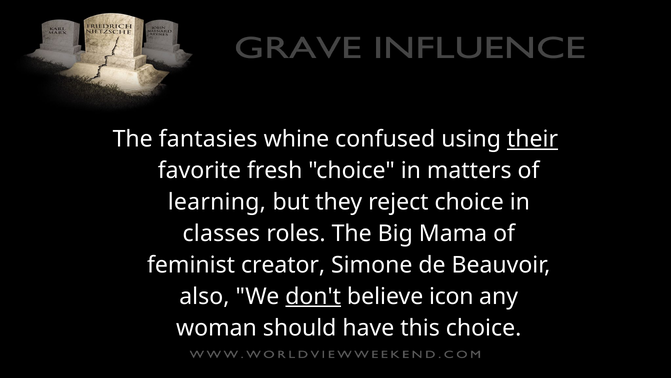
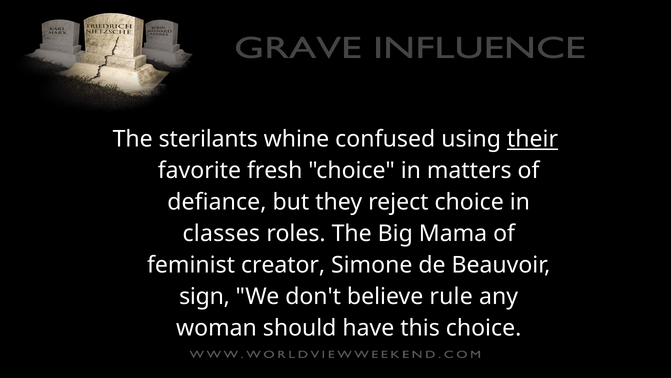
fantasies: fantasies -> sterilants
learning: learning -> defiance
also: also -> sign
don't underline: present -> none
icon: icon -> rule
